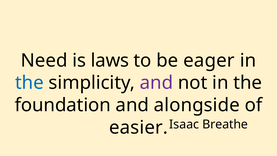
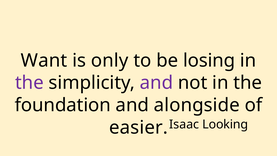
Need: Need -> Want
laws: laws -> only
eager: eager -> losing
the at (29, 83) colour: blue -> purple
Breathe: Breathe -> Looking
